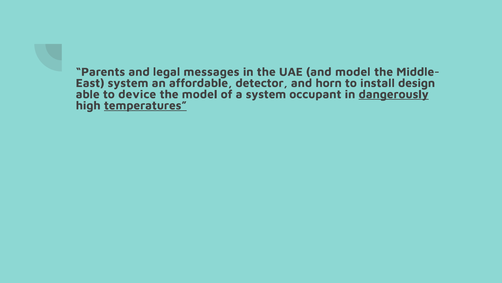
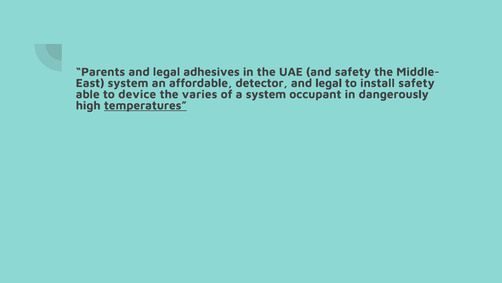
messages: messages -> adhesives
and model: model -> safety
horn at (329, 83): horn -> legal
install design: design -> safety
the model: model -> varies
dangerously underline: present -> none
